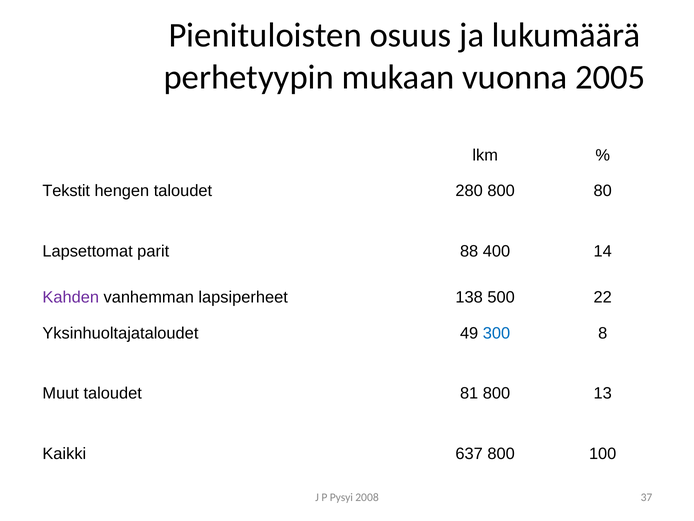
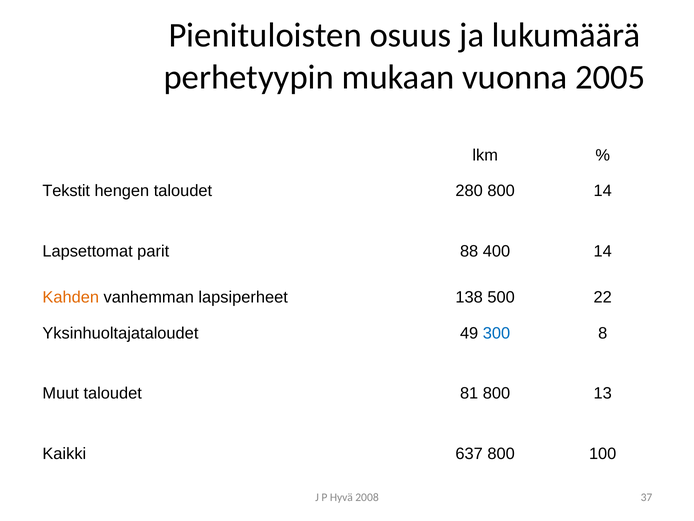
800 80: 80 -> 14
Kahden colour: purple -> orange
Pysyi: Pysyi -> Hyvä
